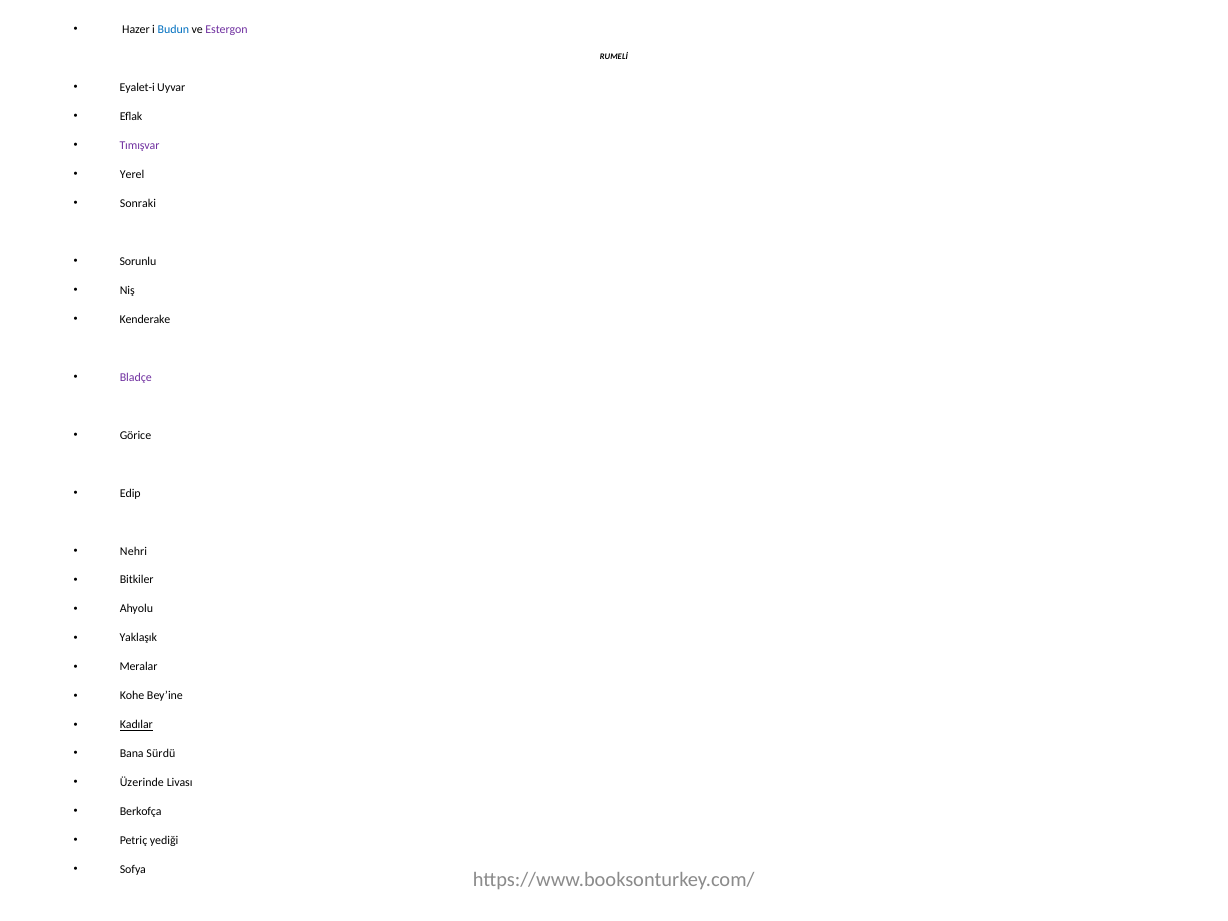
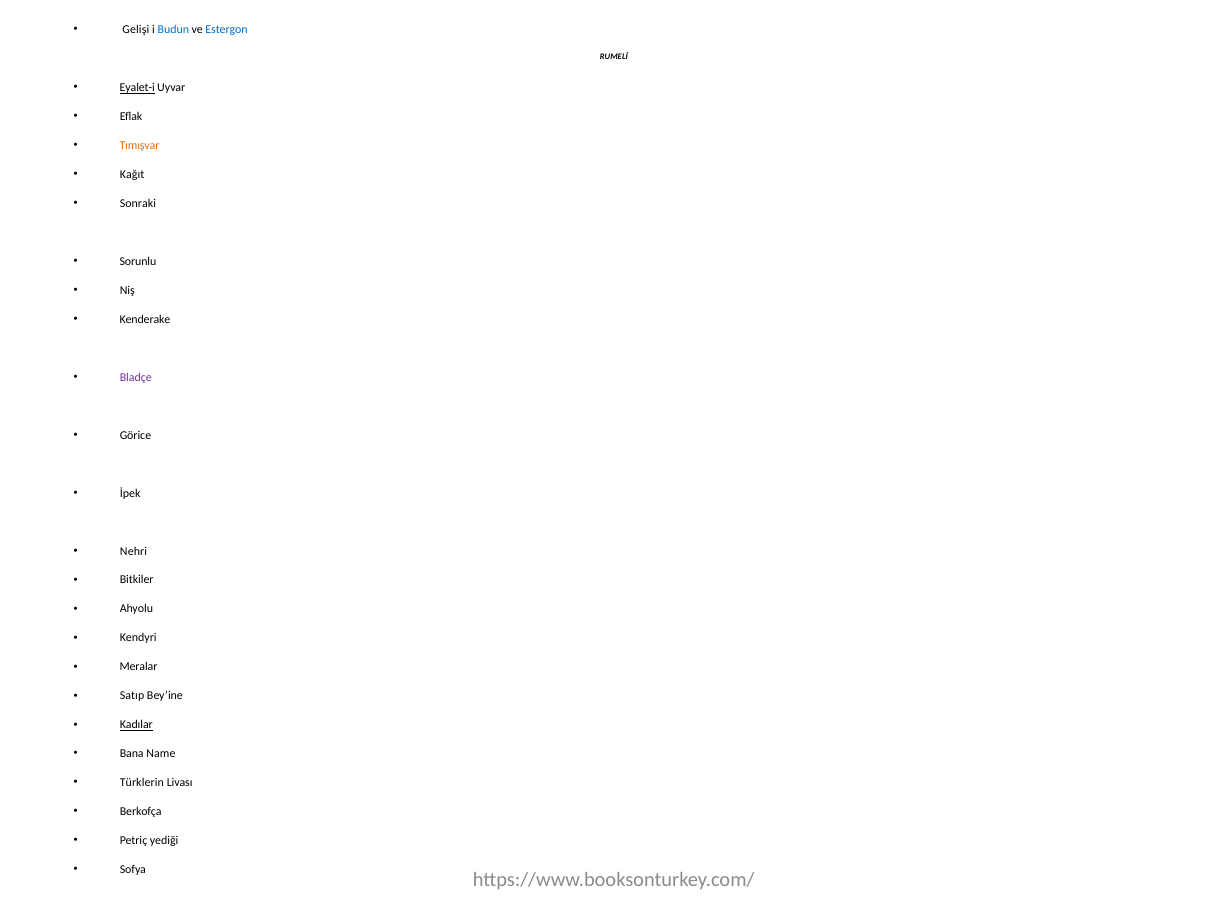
Hazer: Hazer -> Gelişi
Estergon colour: purple -> blue
Eyalet-i underline: none -> present
Tımışvar colour: purple -> orange
Yerel: Yerel -> Kağıt
Edip: Edip -> İpek
Yaklaşık: Yaklaşık -> Kendyri
Kohe: Kohe -> Satıp
Sürdü: Sürdü -> Name
Üzerinde: Üzerinde -> Türklerin
